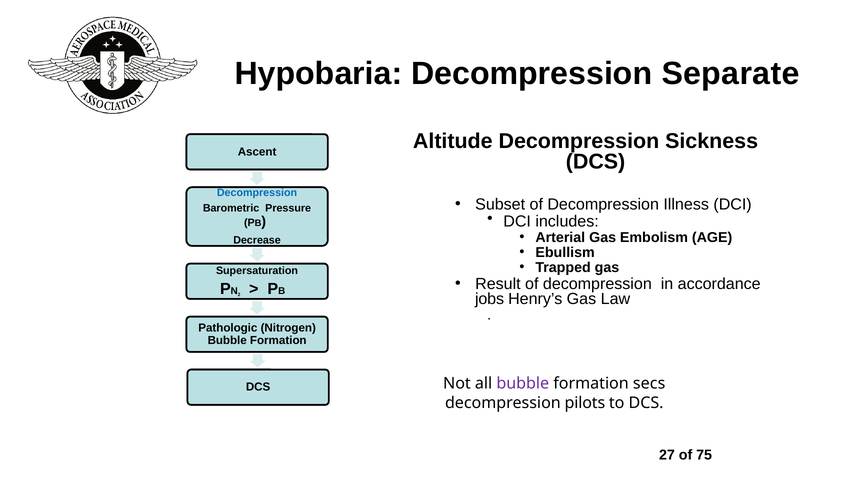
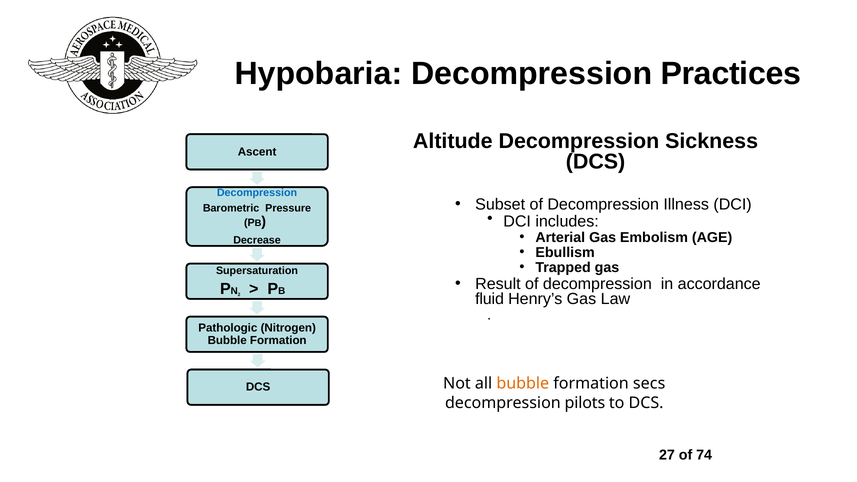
Separate: Separate -> Practices
jobs: jobs -> fluid
bubble at (523, 383) colour: purple -> orange
75: 75 -> 74
